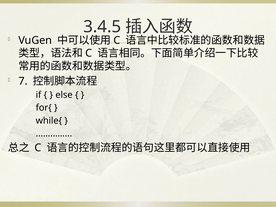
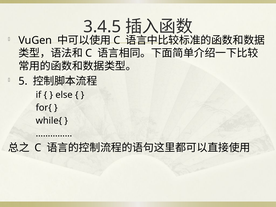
7: 7 -> 5
